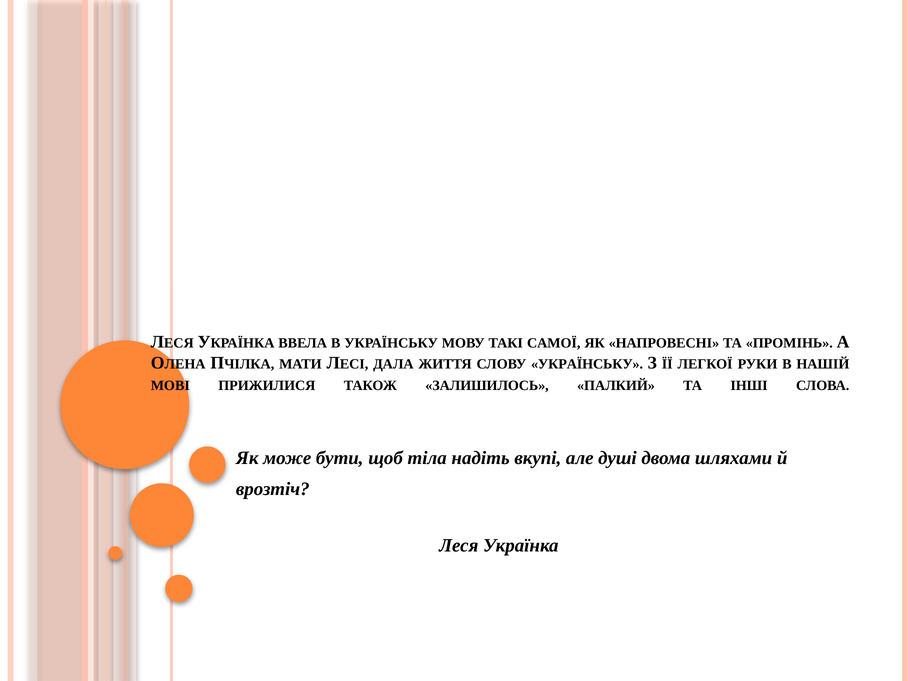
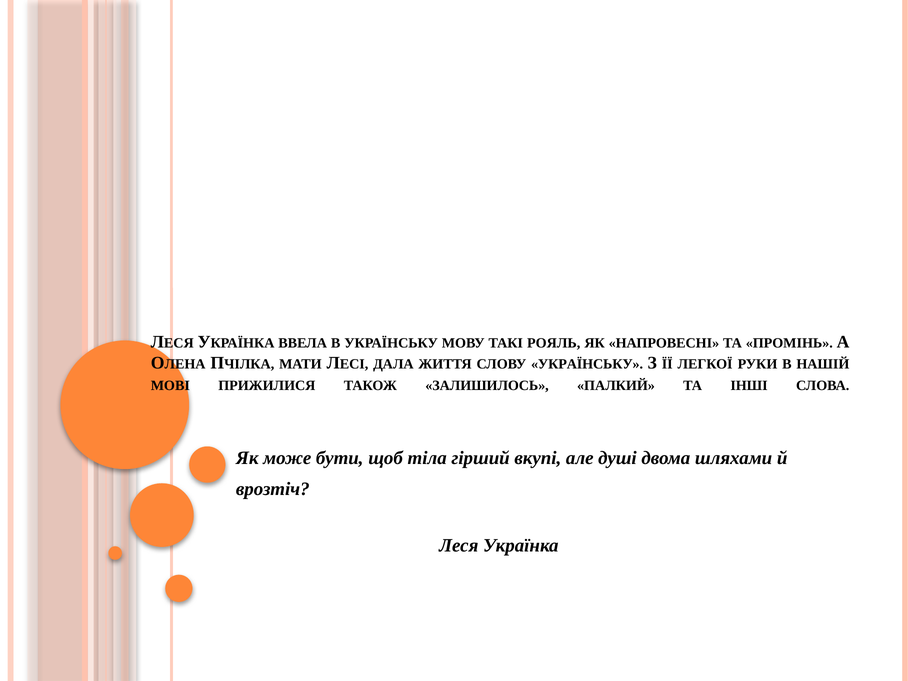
САМОЇ: САМОЇ -> РОЯЛЬ
надіть: надіть -> гірший
